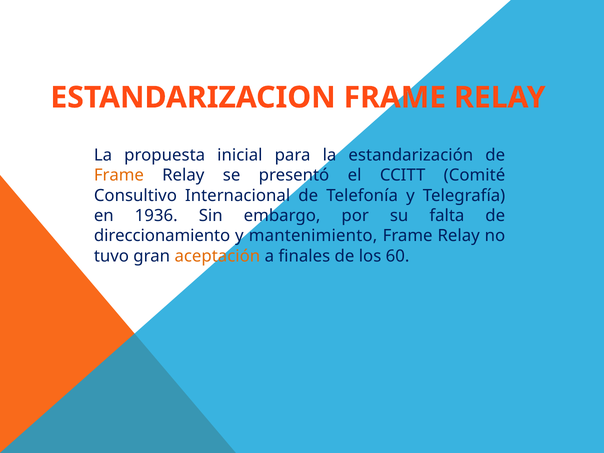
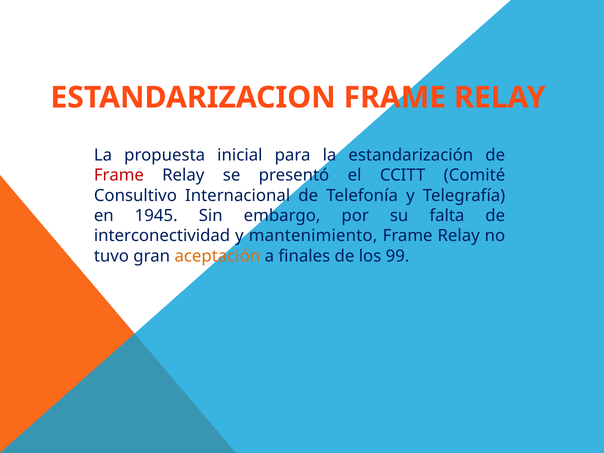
Frame at (119, 175) colour: orange -> red
1936: 1936 -> 1945
direccionamiento: direccionamiento -> interconectividad
60: 60 -> 99
